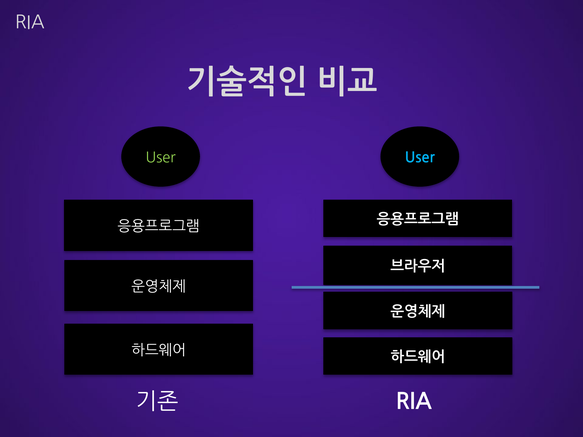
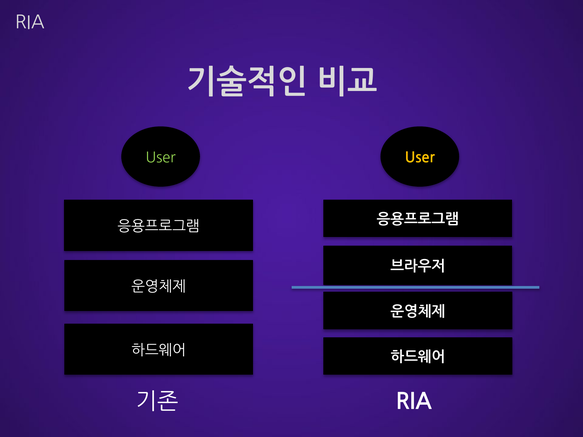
User at (420, 158) colour: light blue -> yellow
